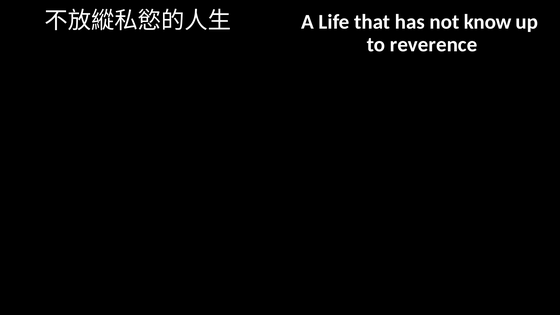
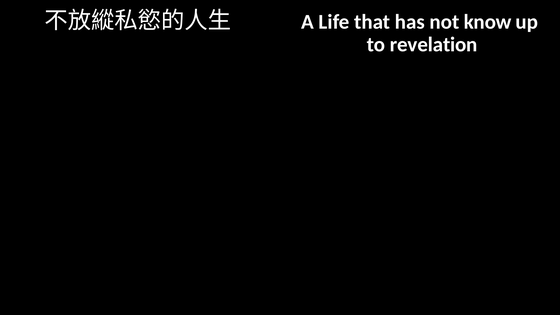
reverence: reverence -> revelation
